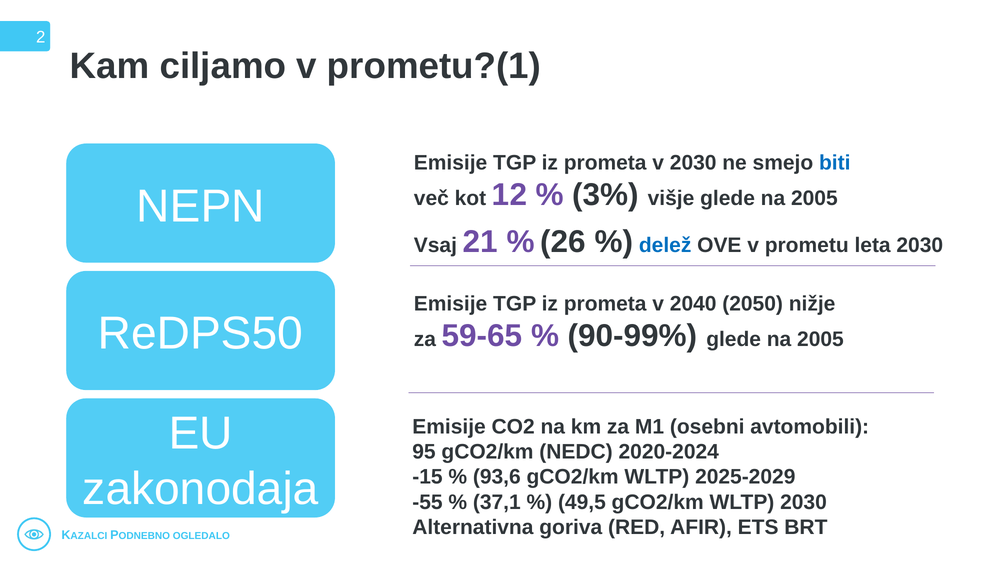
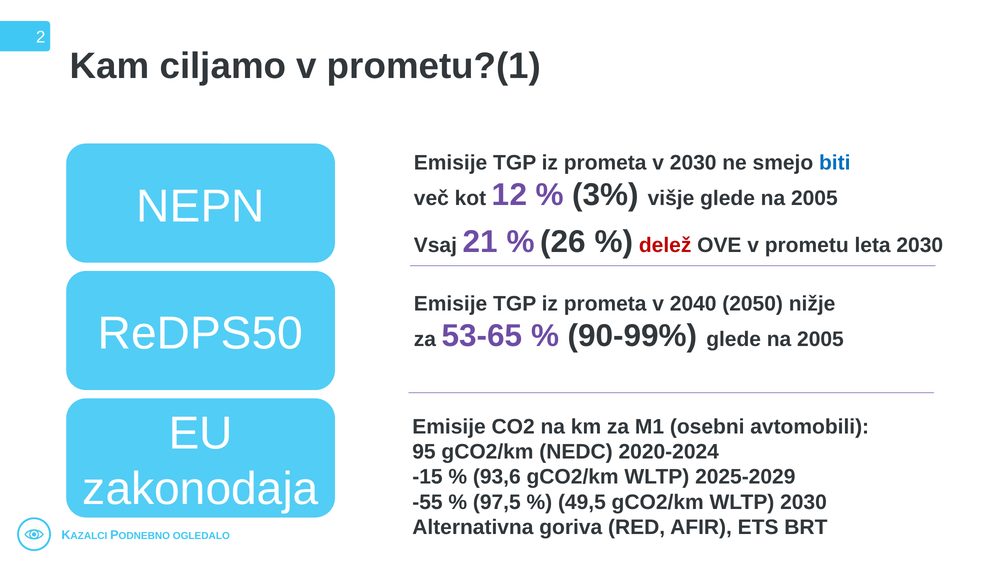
delež colour: blue -> red
59-65: 59-65 -> 53-65
37,1: 37,1 -> 97,5
